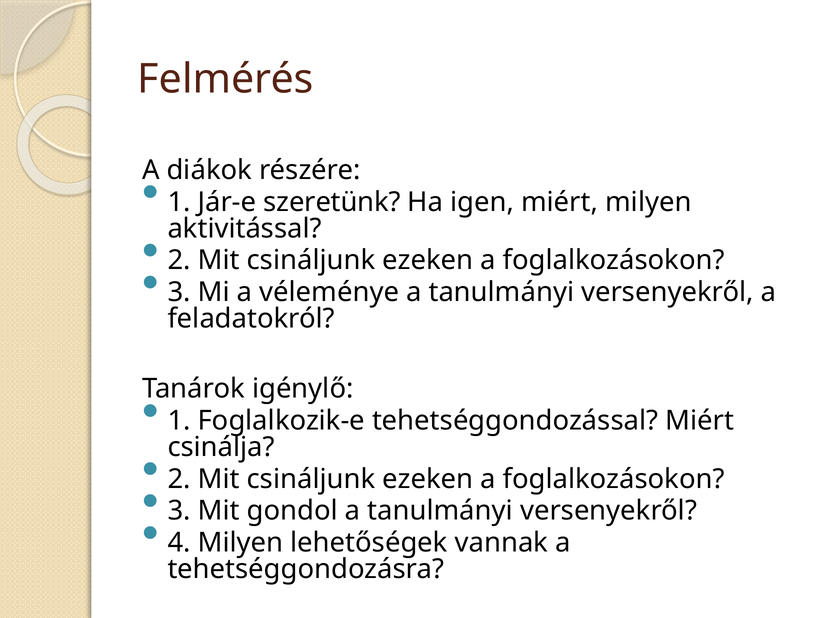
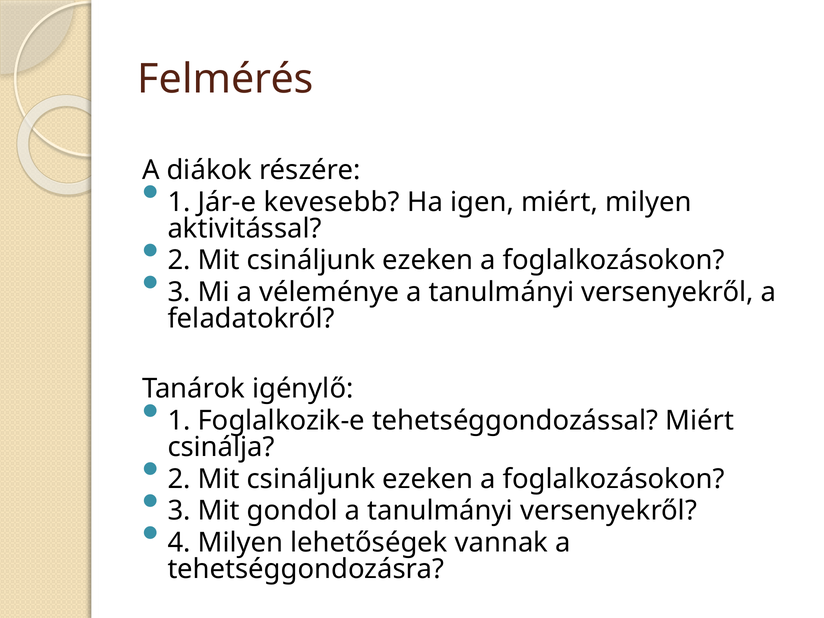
szeretünk: szeretünk -> kevesebb
